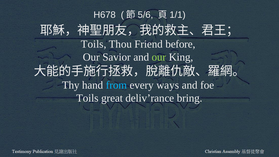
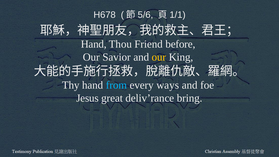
Toils at (94, 44): Toils -> Hand
our at (159, 57) colour: light green -> yellow
Toils at (87, 98): Toils -> Jesus
